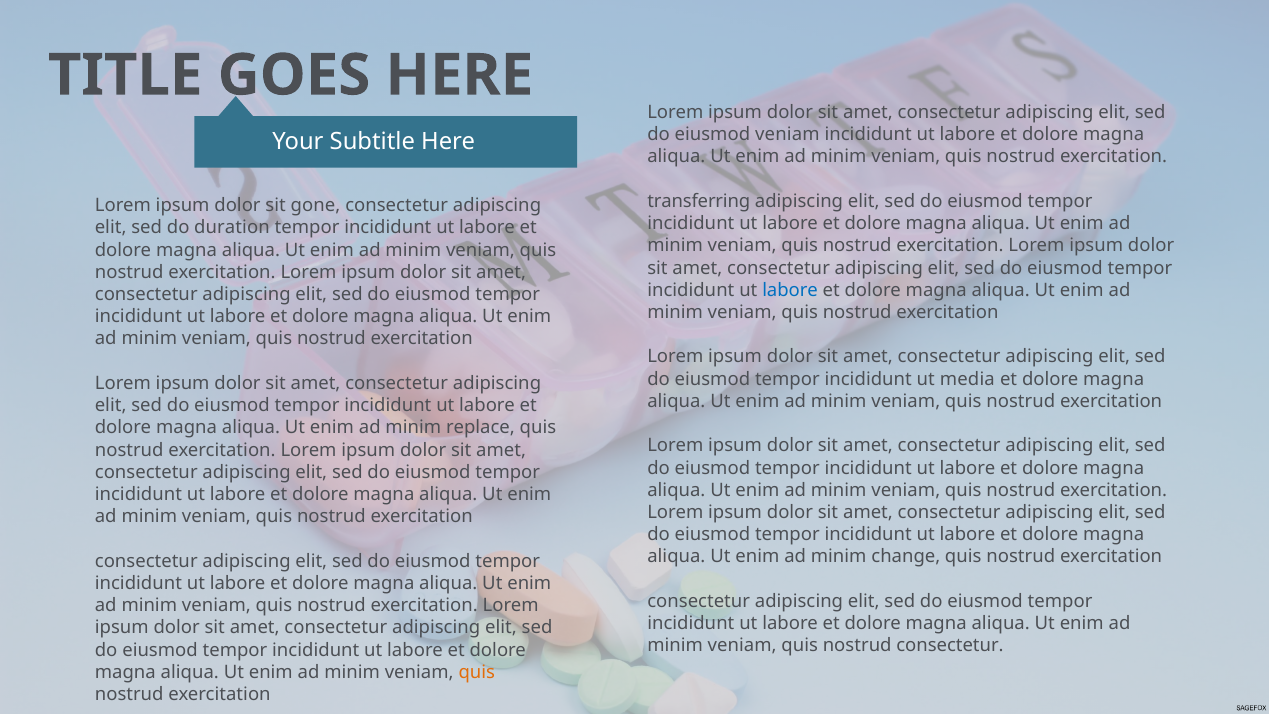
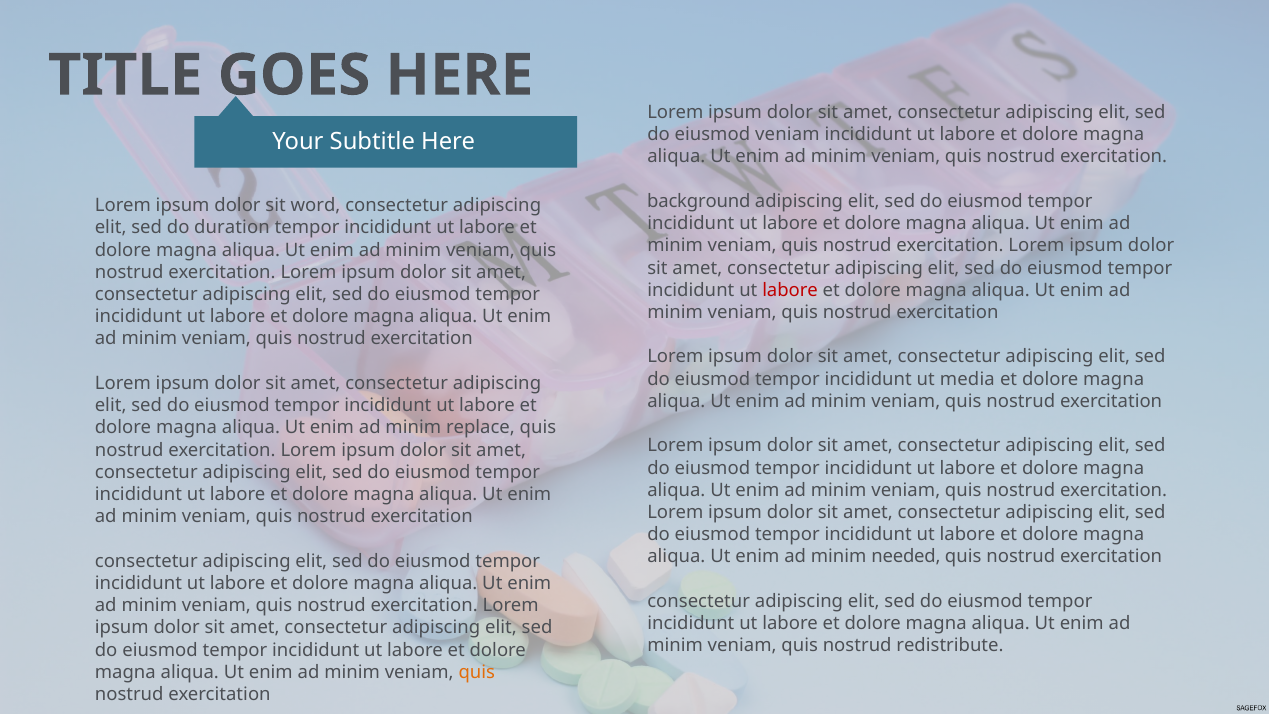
transferring: transferring -> background
gone: gone -> word
labore at (790, 290) colour: blue -> red
change: change -> needed
nostrud consectetur: consectetur -> redistribute
